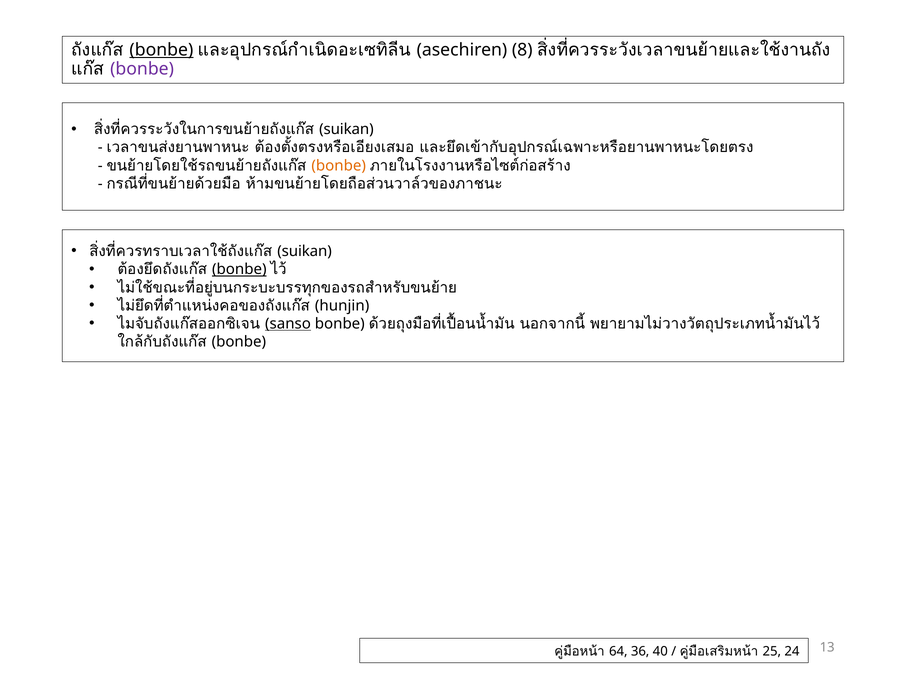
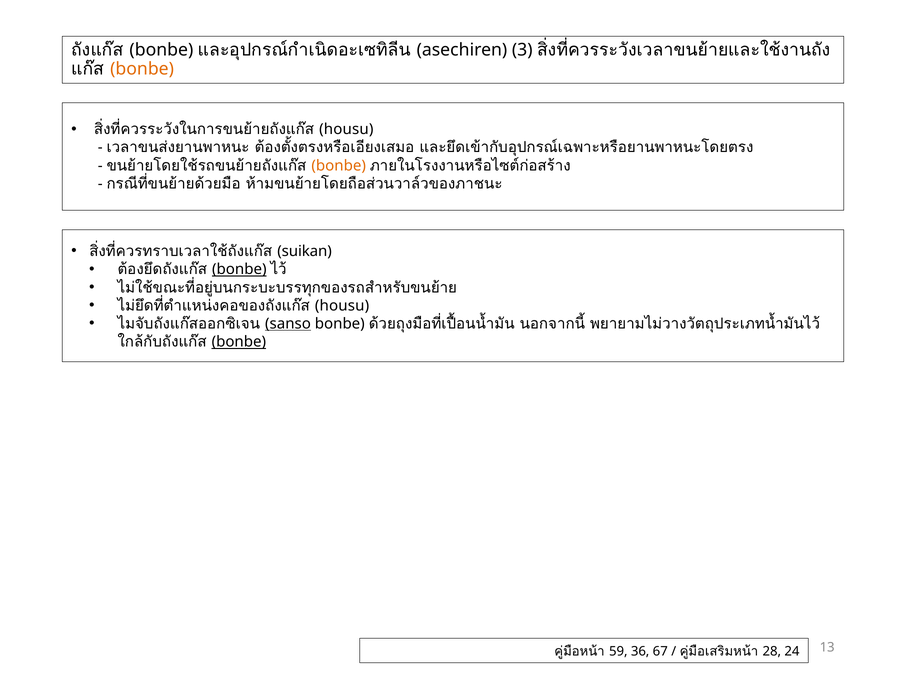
bonbe at (161, 50) underline: present -> none
8: 8 -> 3
bonbe at (142, 69) colour: purple -> orange
suikan at (346, 129): suikan -> housu
hunjin at (342, 306): hunjin -> housu
bonbe at (239, 342) underline: none -> present
64: 64 -> 59
40: 40 -> 67
25: 25 -> 28
